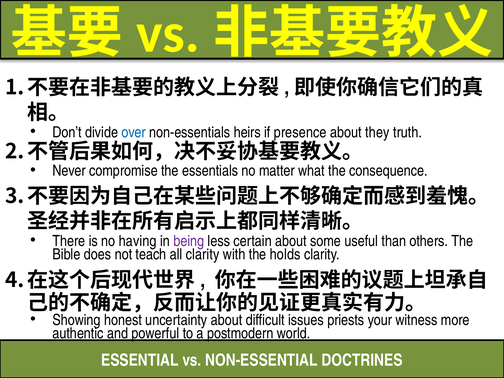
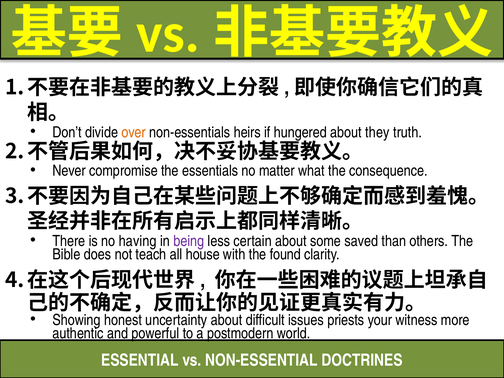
over colour: blue -> orange
presence: presence -> hungered
useful: useful -> saved
all clarity: clarity -> house
holds: holds -> found
